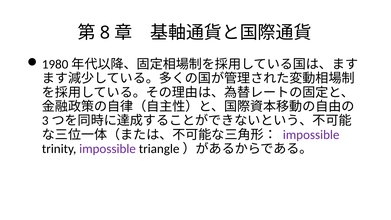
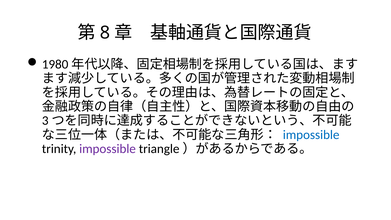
impossible at (311, 135) colour: purple -> blue
